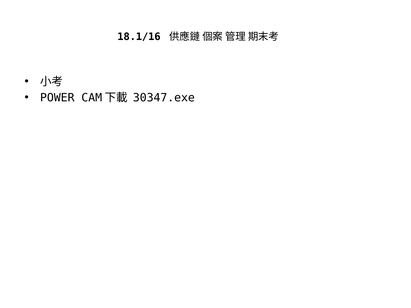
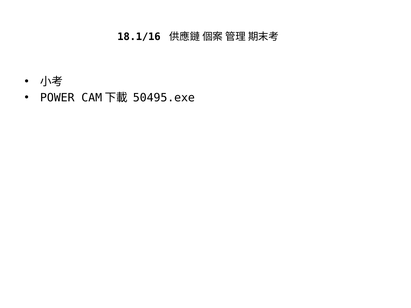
30347.exe: 30347.exe -> 50495.exe
